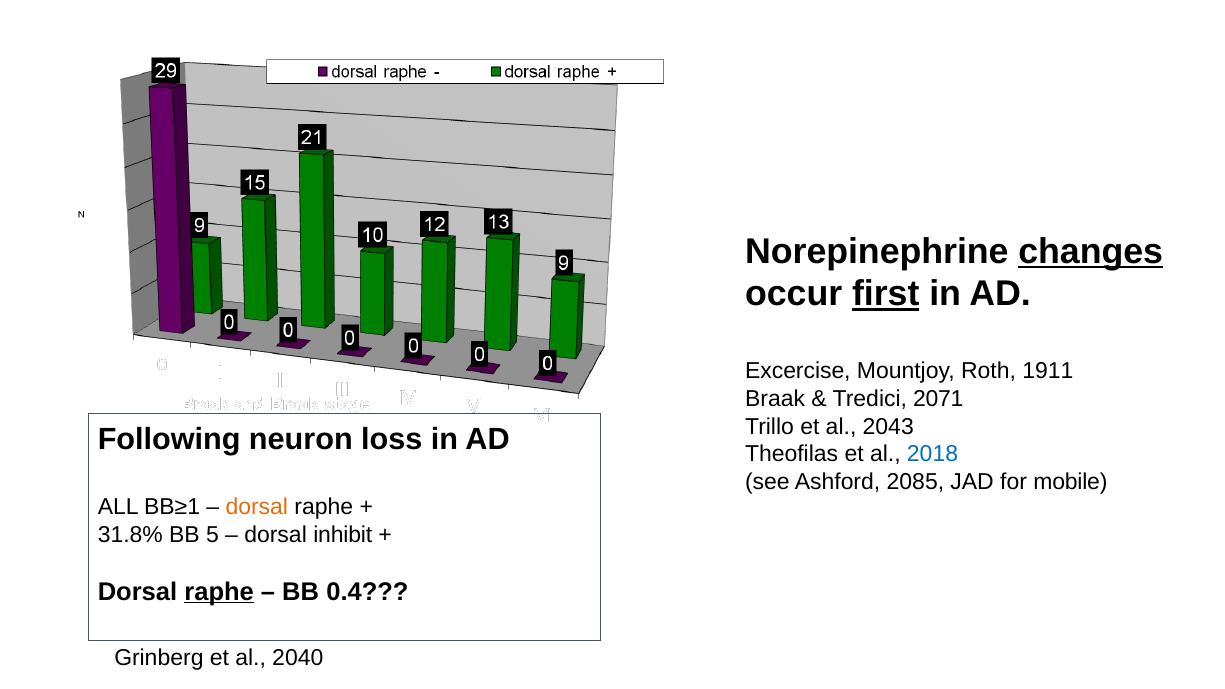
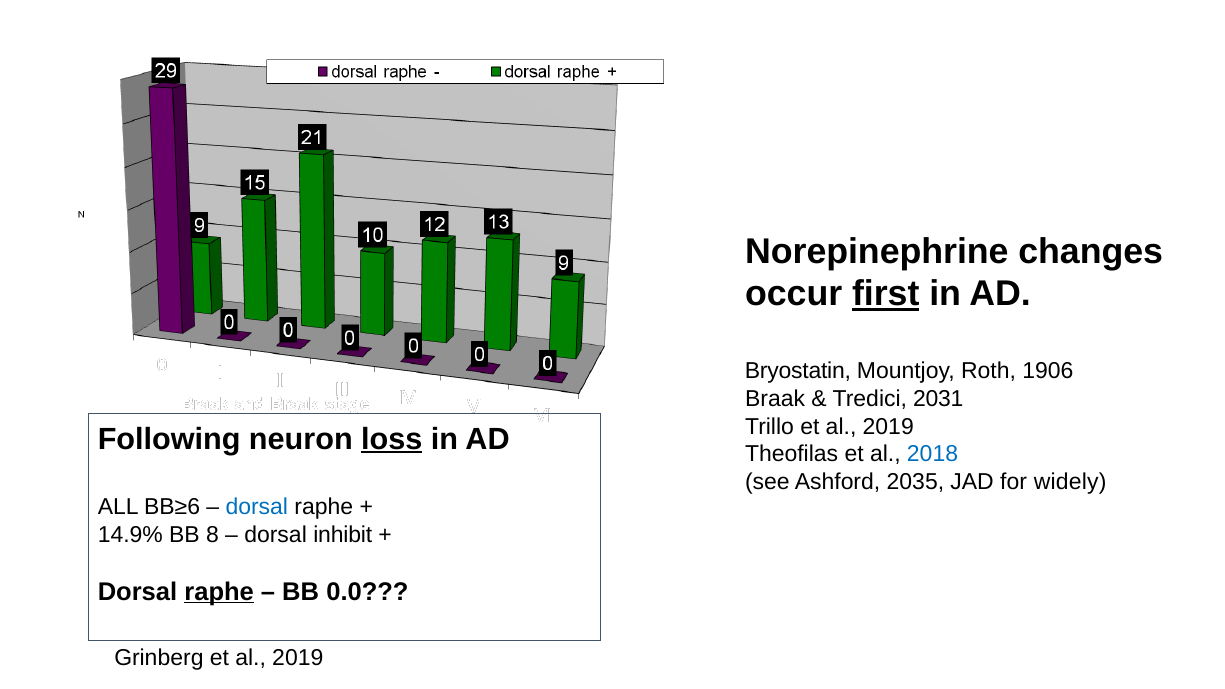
changes underline: present -> none
Excercise: Excercise -> Bryostatin
1911: 1911 -> 1906
2071: 2071 -> 2031
Trillo et al 2043: 2043 -> 2019
loss underline: none -> present
2085: 2085 -> 2035
mobile: mobile -> widely
BB≥1: BB≥1 -> BB≥6
dorsal at (257, 507) colour: orange -> blue
31.8%: 31.8% -> 14.9%
5: 5 -> 8
0.4: 0.4 -> 0.0
Grinberg et al 2040: 2040 -> 2019
